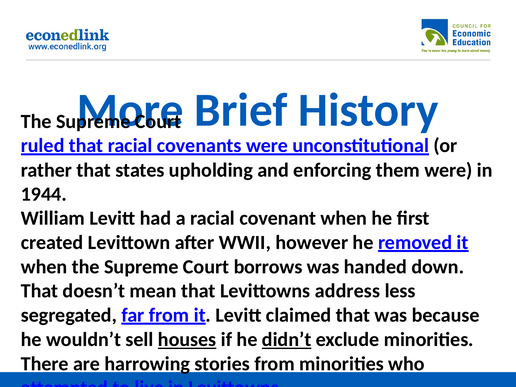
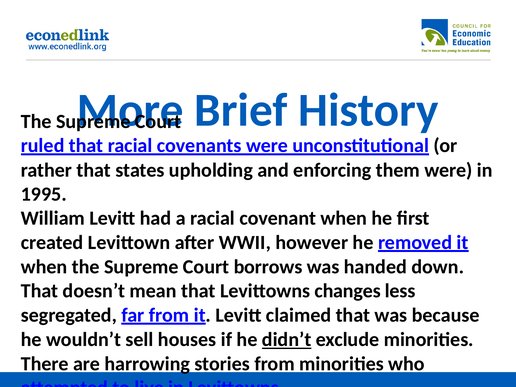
1944: 1944 -> 1995
address: address -> changes
houses underline: present -> none
